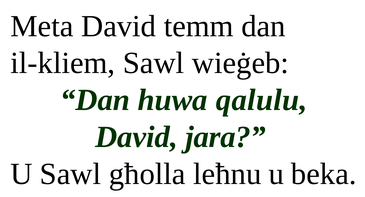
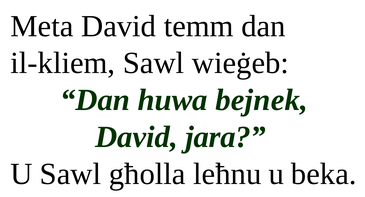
qalulu: qalulu -> bejnek
